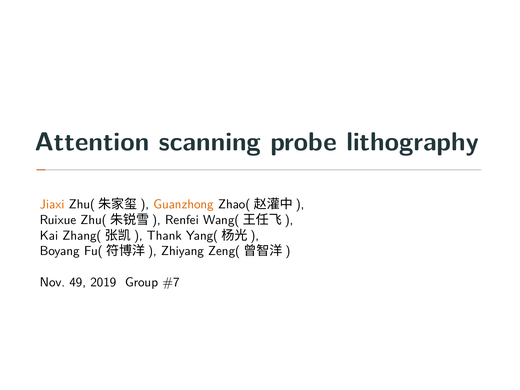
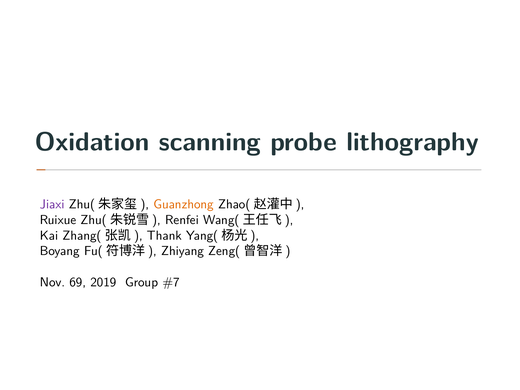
Attention: Attention -> Oxidation
Jiaxi colour: orange -> purple
49: 49 -> 69
